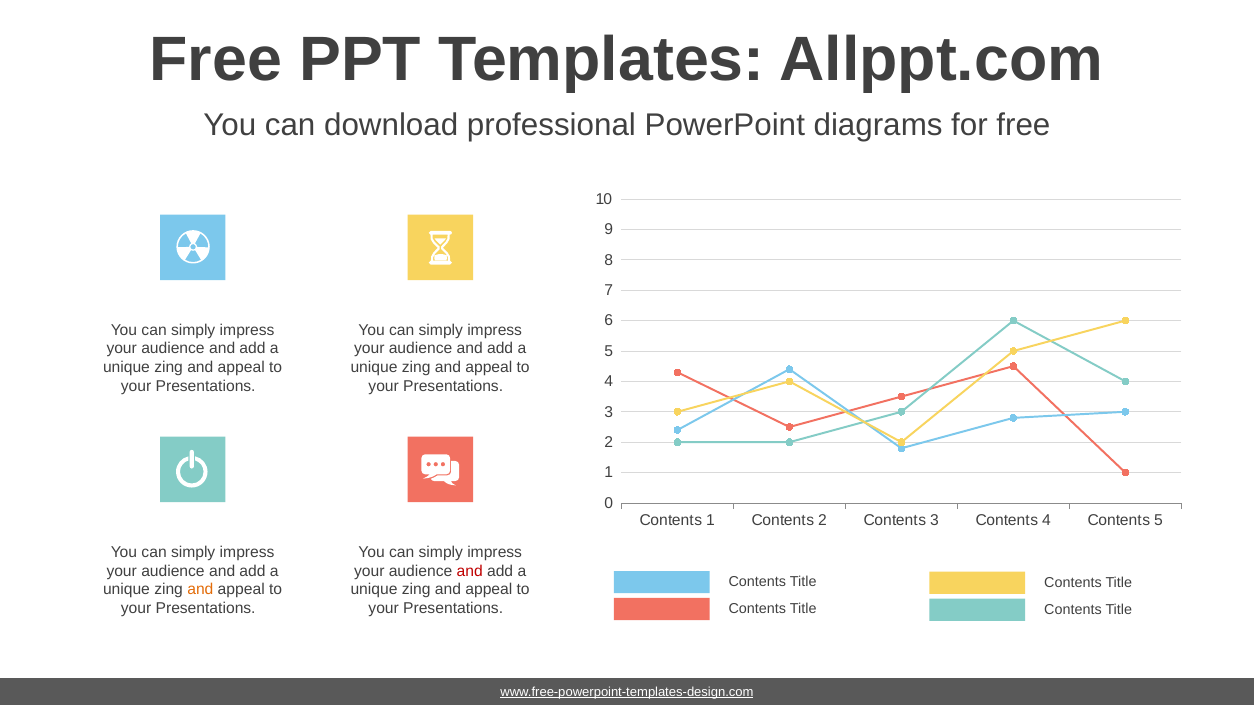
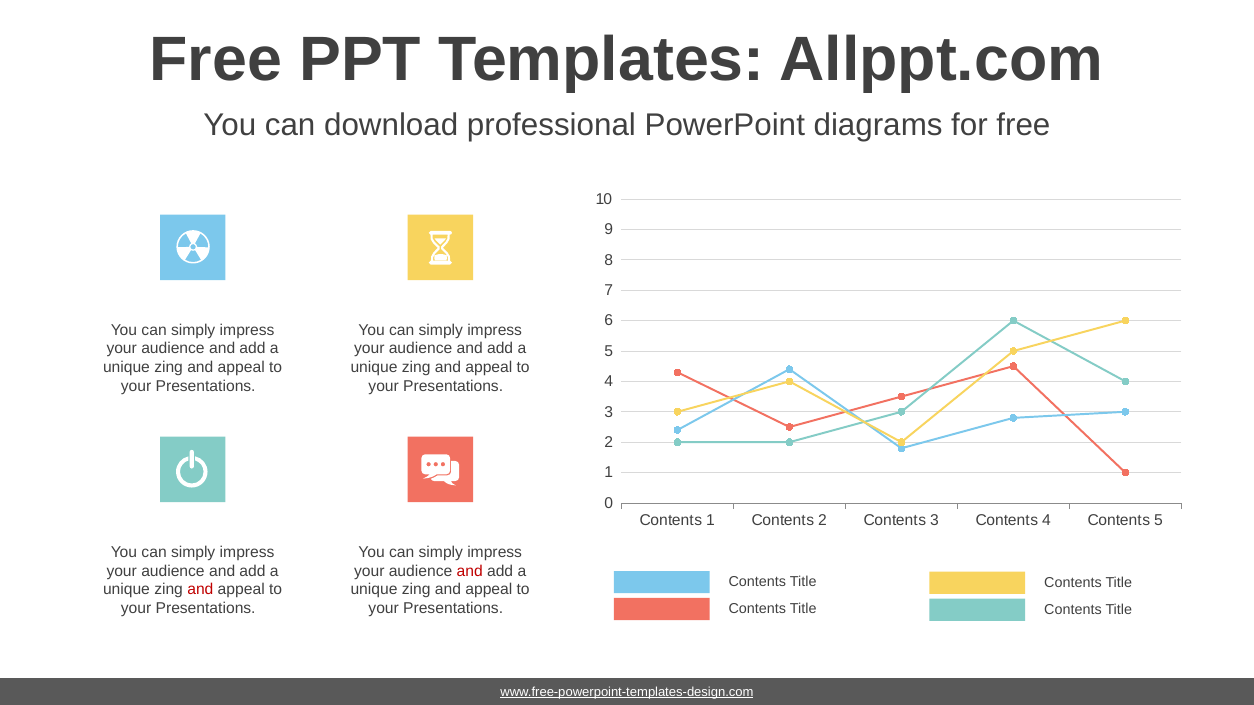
and at (200, 590) colour: orange -> red
